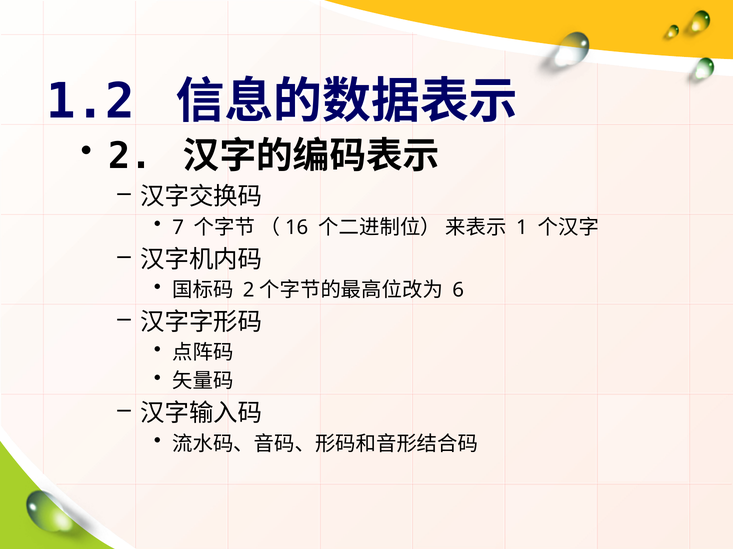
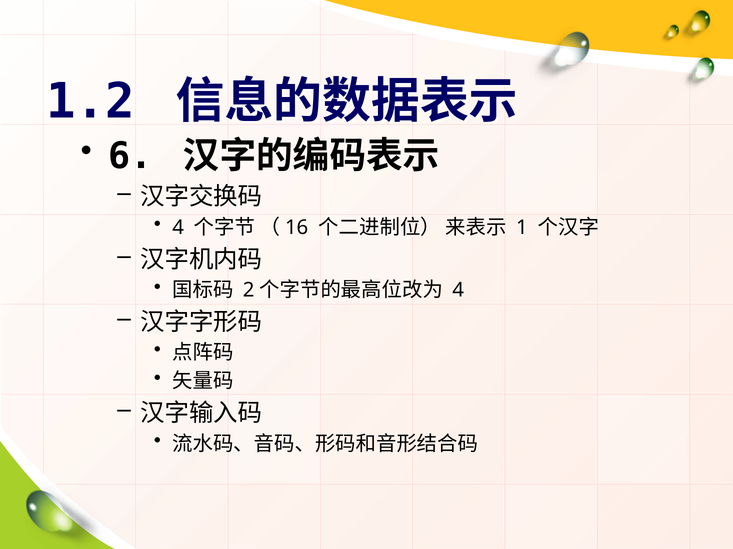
2 at (130, 156): 2 -> 6
7 at (178, 228): 7 -> 4
6 at (458, 291): 6 -> 4
